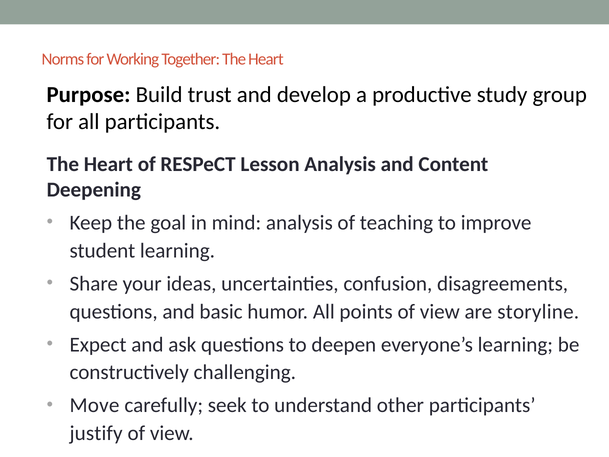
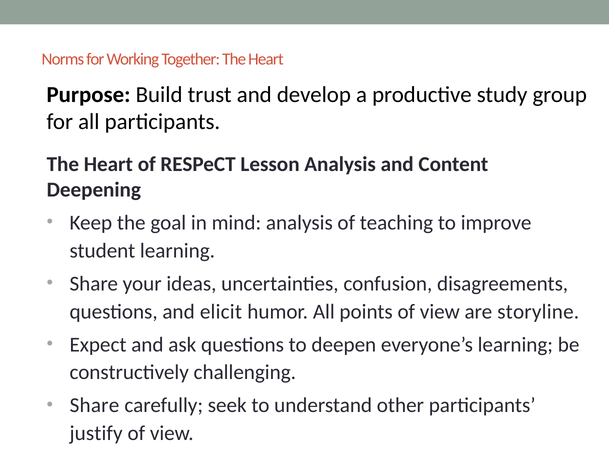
basic: basic -> elicit
Move at (94, 405): Move -> Share
